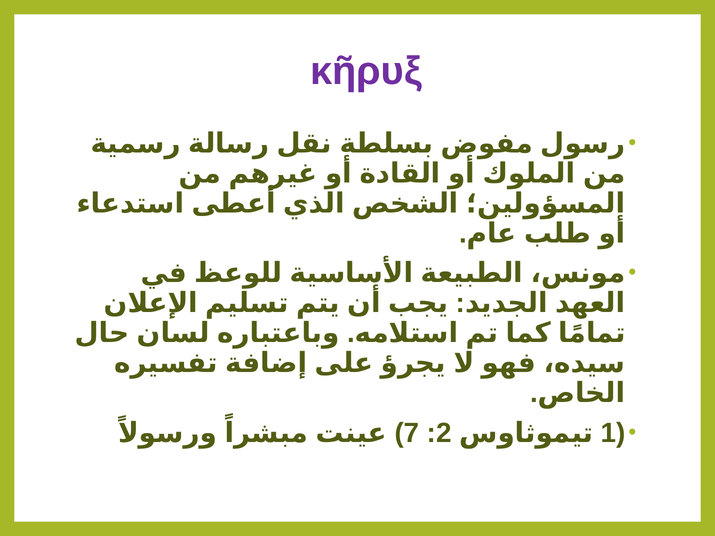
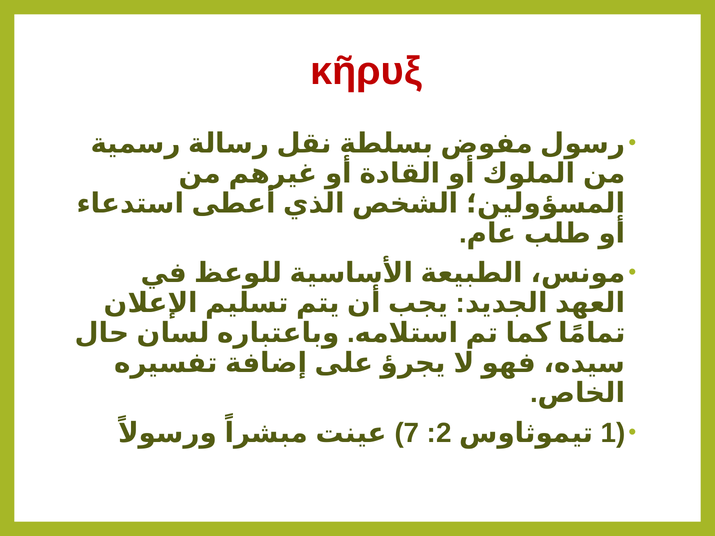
κῆρυξ colour: purple -> red
